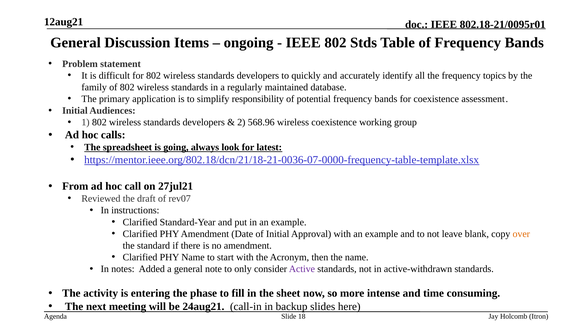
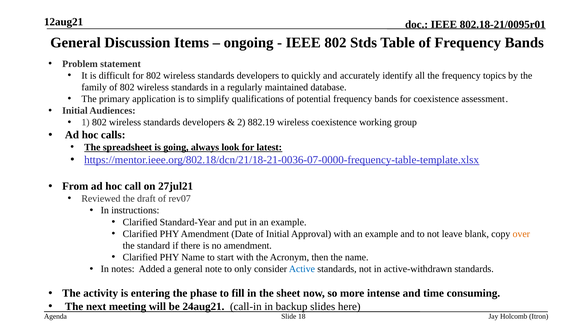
responsibility: responsibility -> qualifications
568.96: 568.96 -> 882.19
Active colour: purple -> blue
